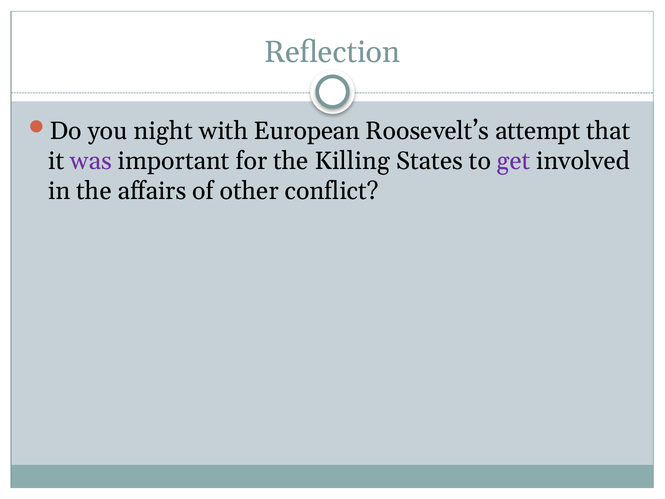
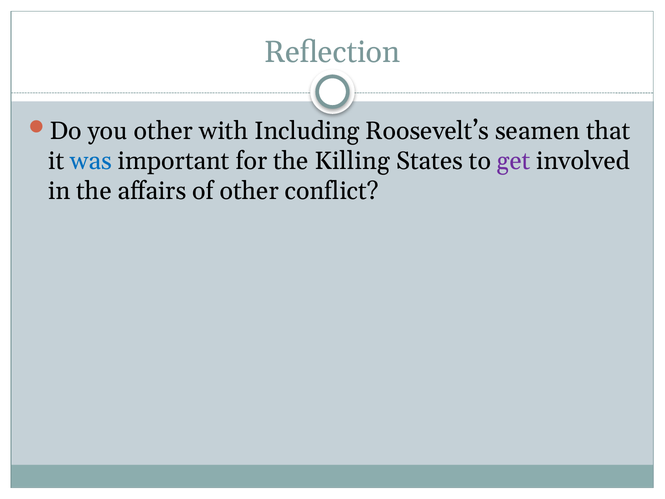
you night: night -> other
European: European -> Including
attempt: attempt -> seamen
was colour: purple -> blue
